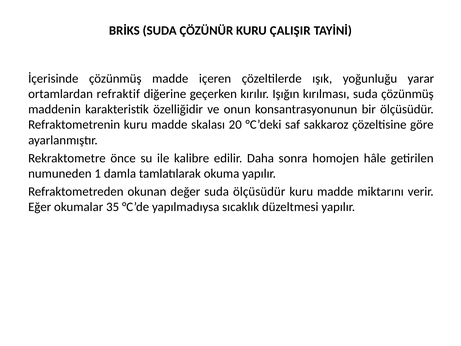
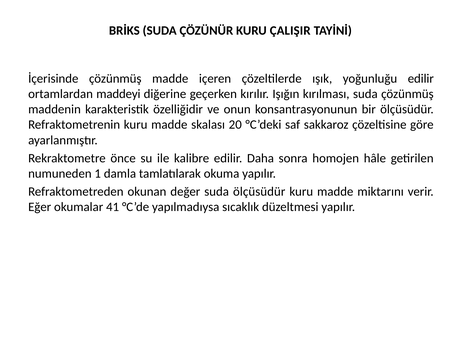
yoğunluğu yarar: yarar -> edilir
refraktif: refraktif -> maddeyi
35: 35 -> 41
